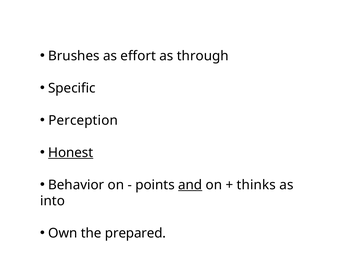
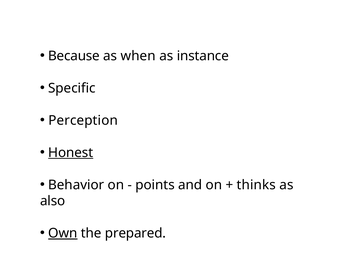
Brushes: Brushes -> Because
effort: effort -> when
through: through -> instance
and underline: present -> none
into: into -> also
Own underline: none -> present
